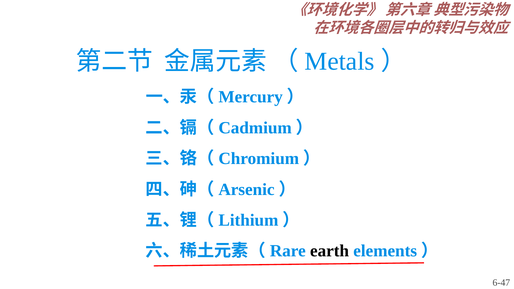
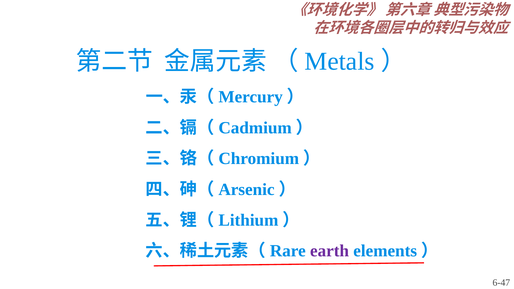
earth colour: black -> purple
